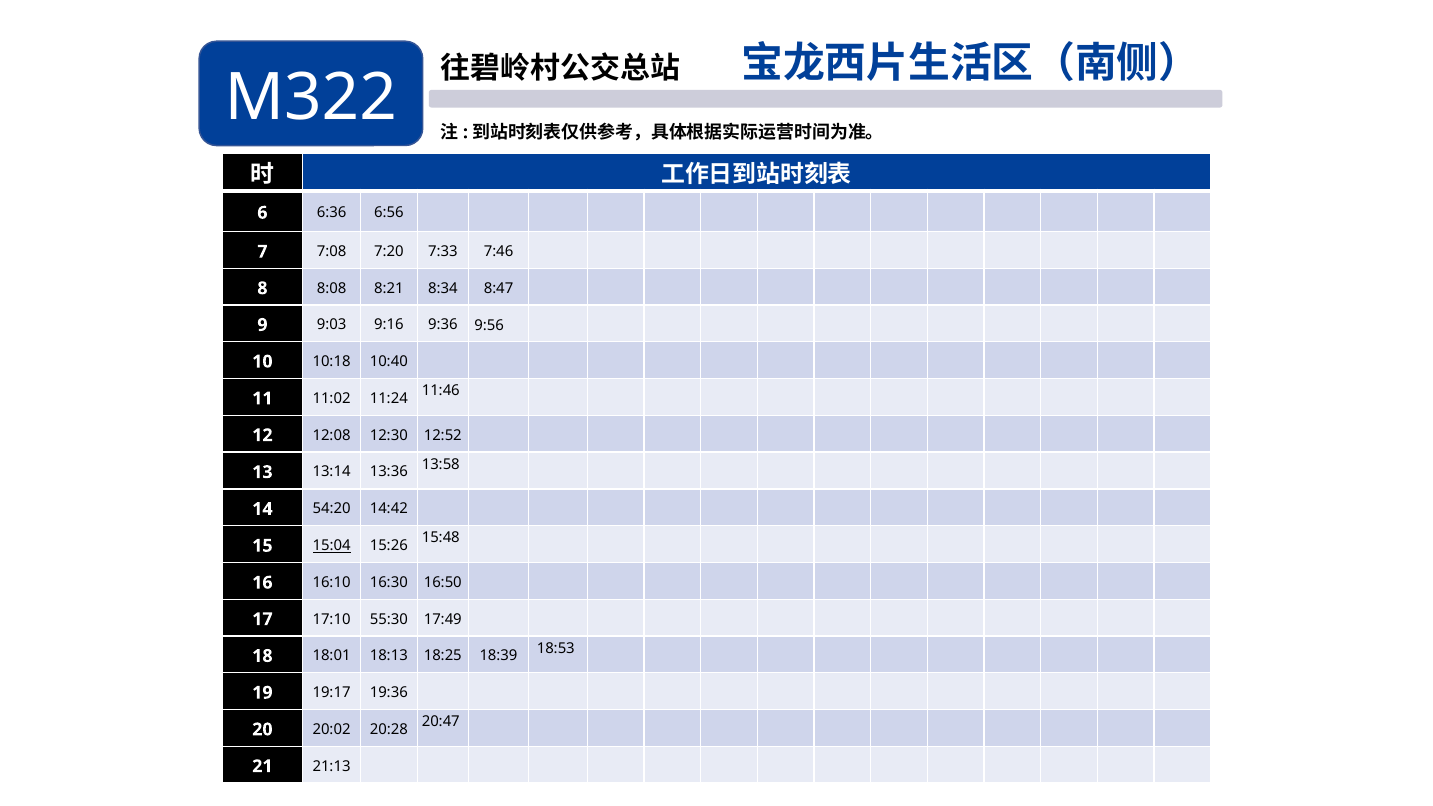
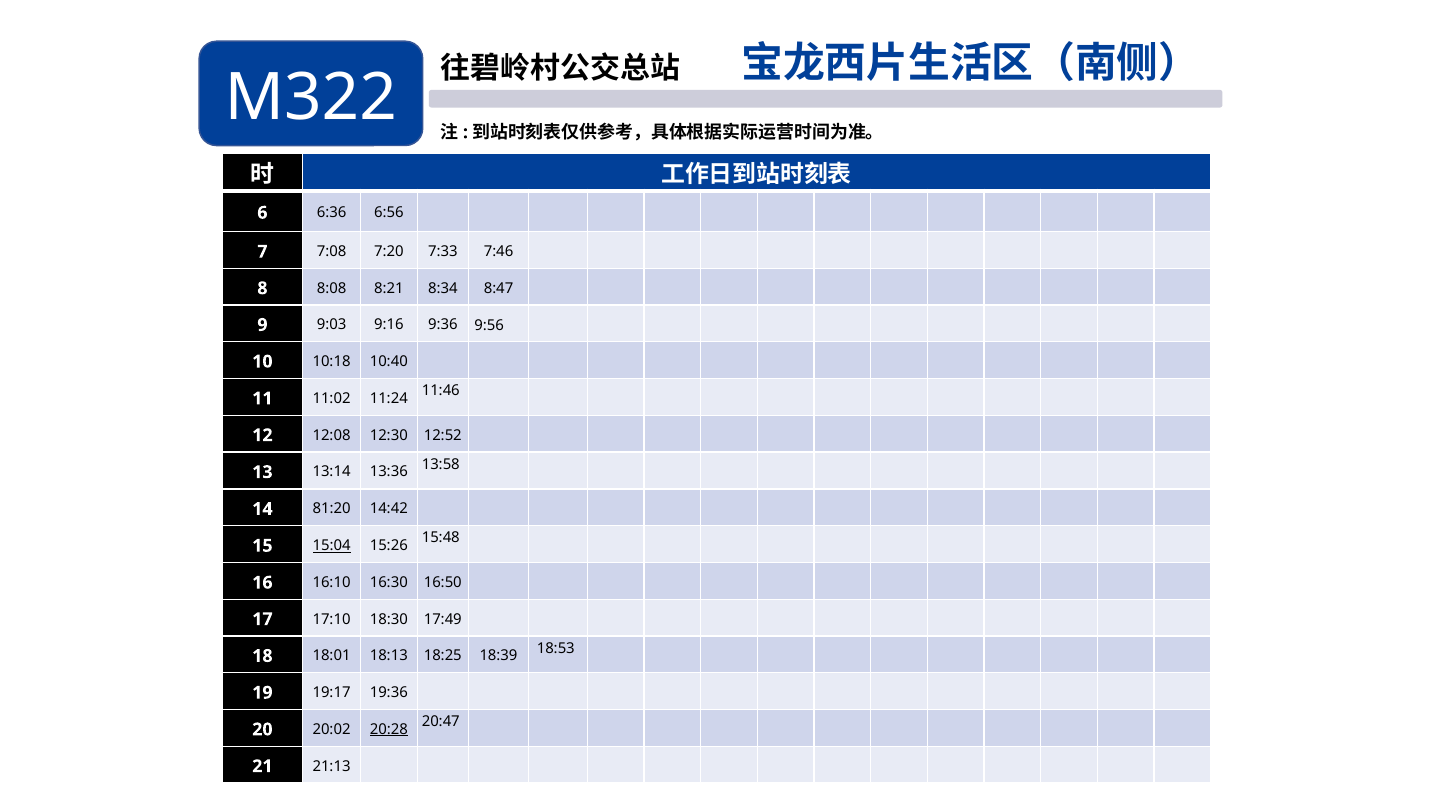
54:20: 54:20 -> 81:20
55:30: 55:30 -> 18:30
20:28 underline: none -> present
